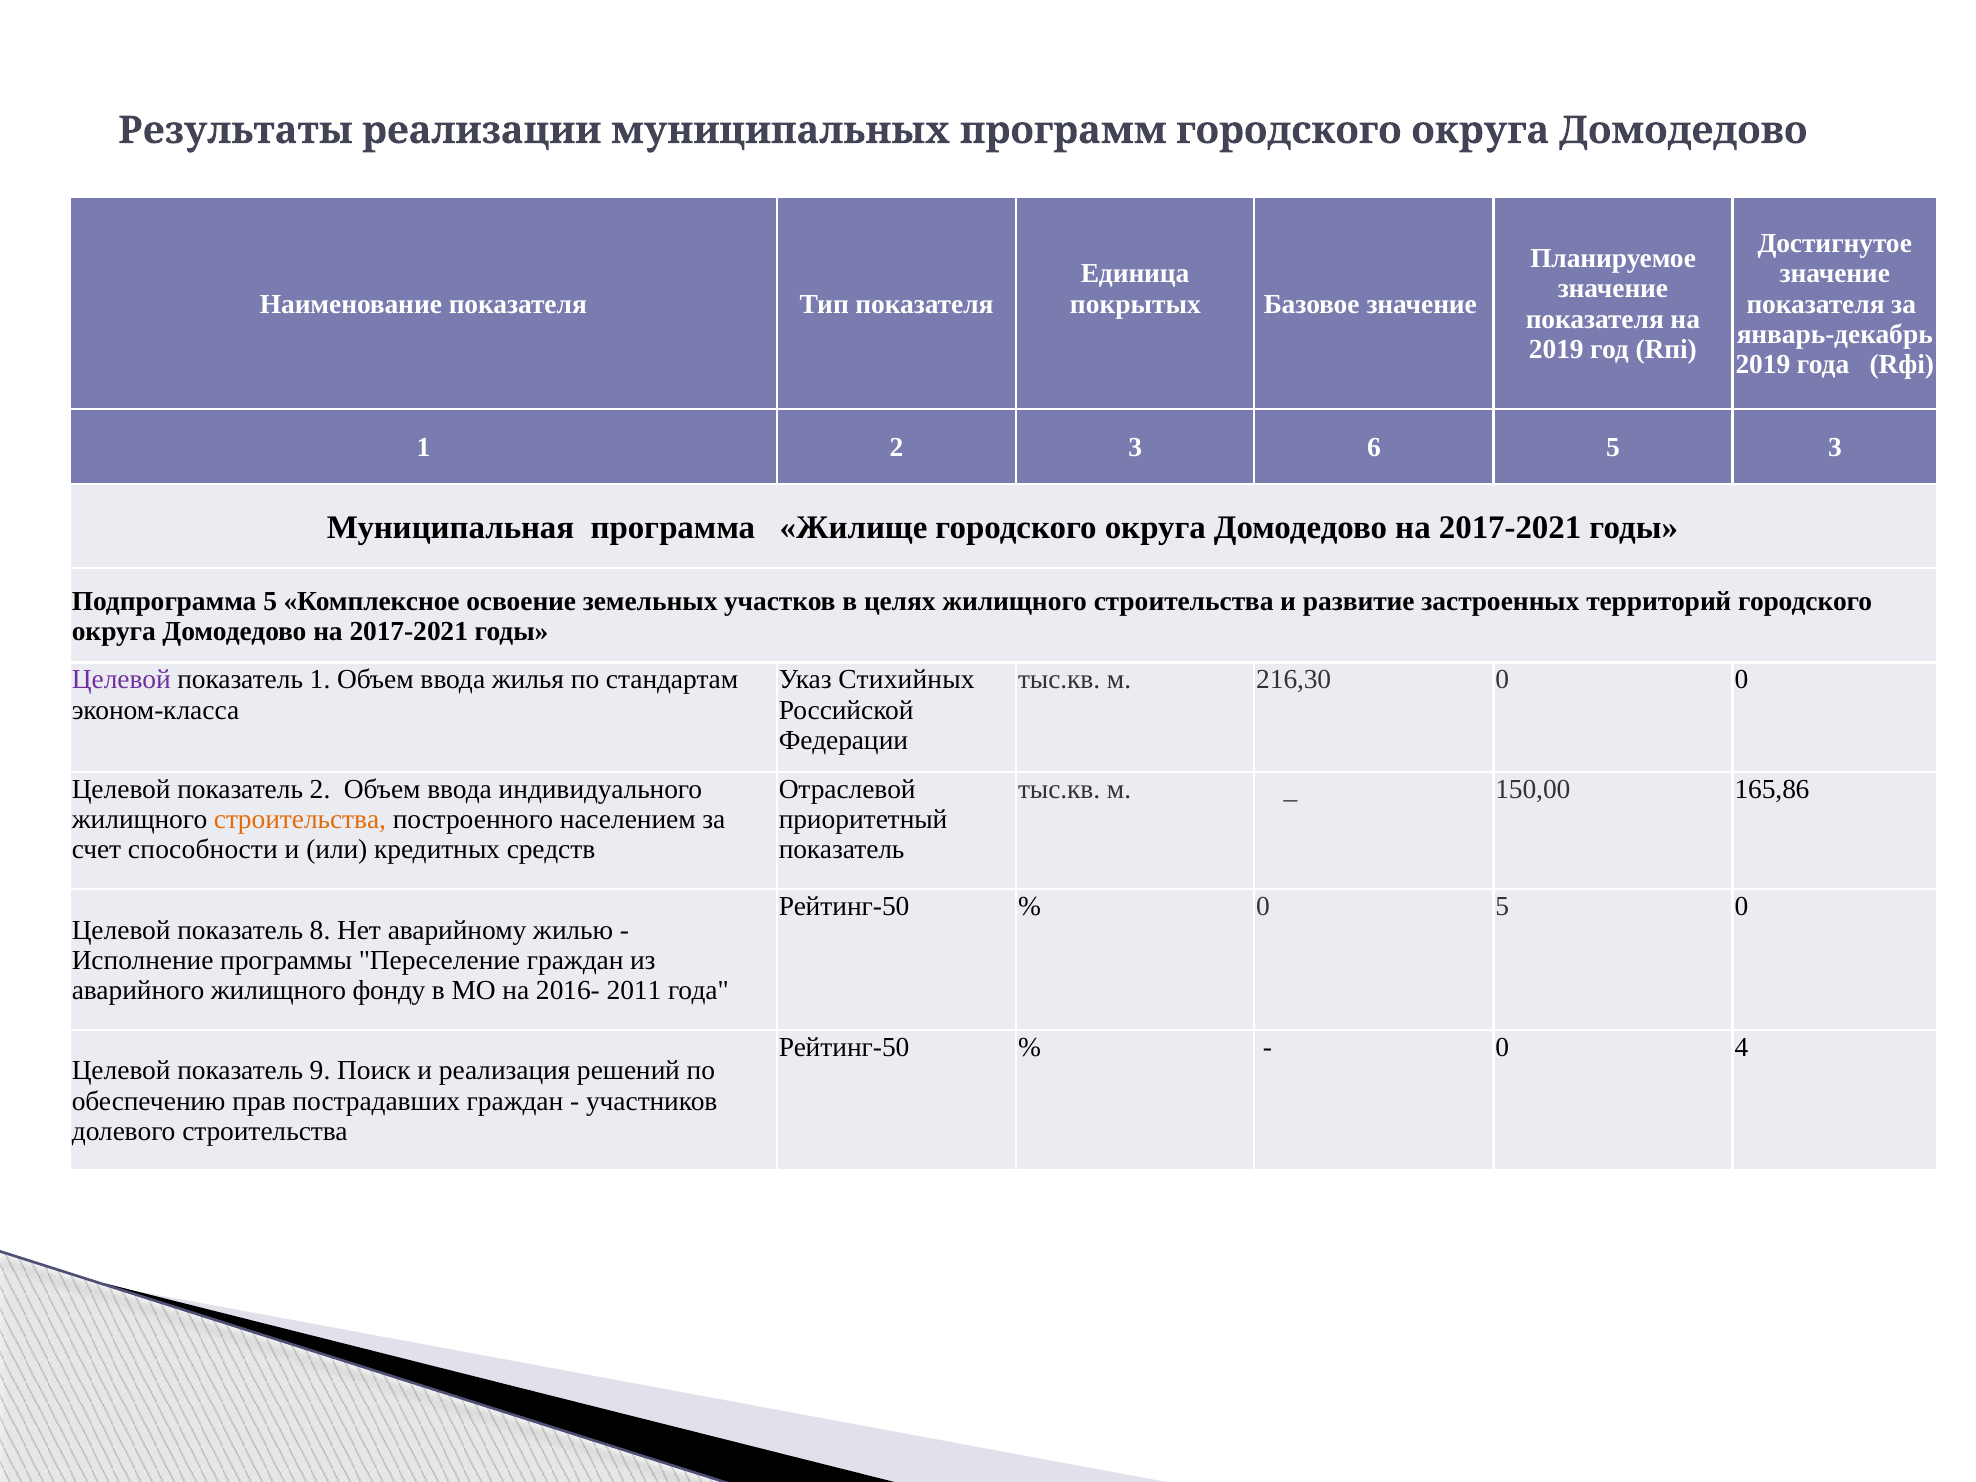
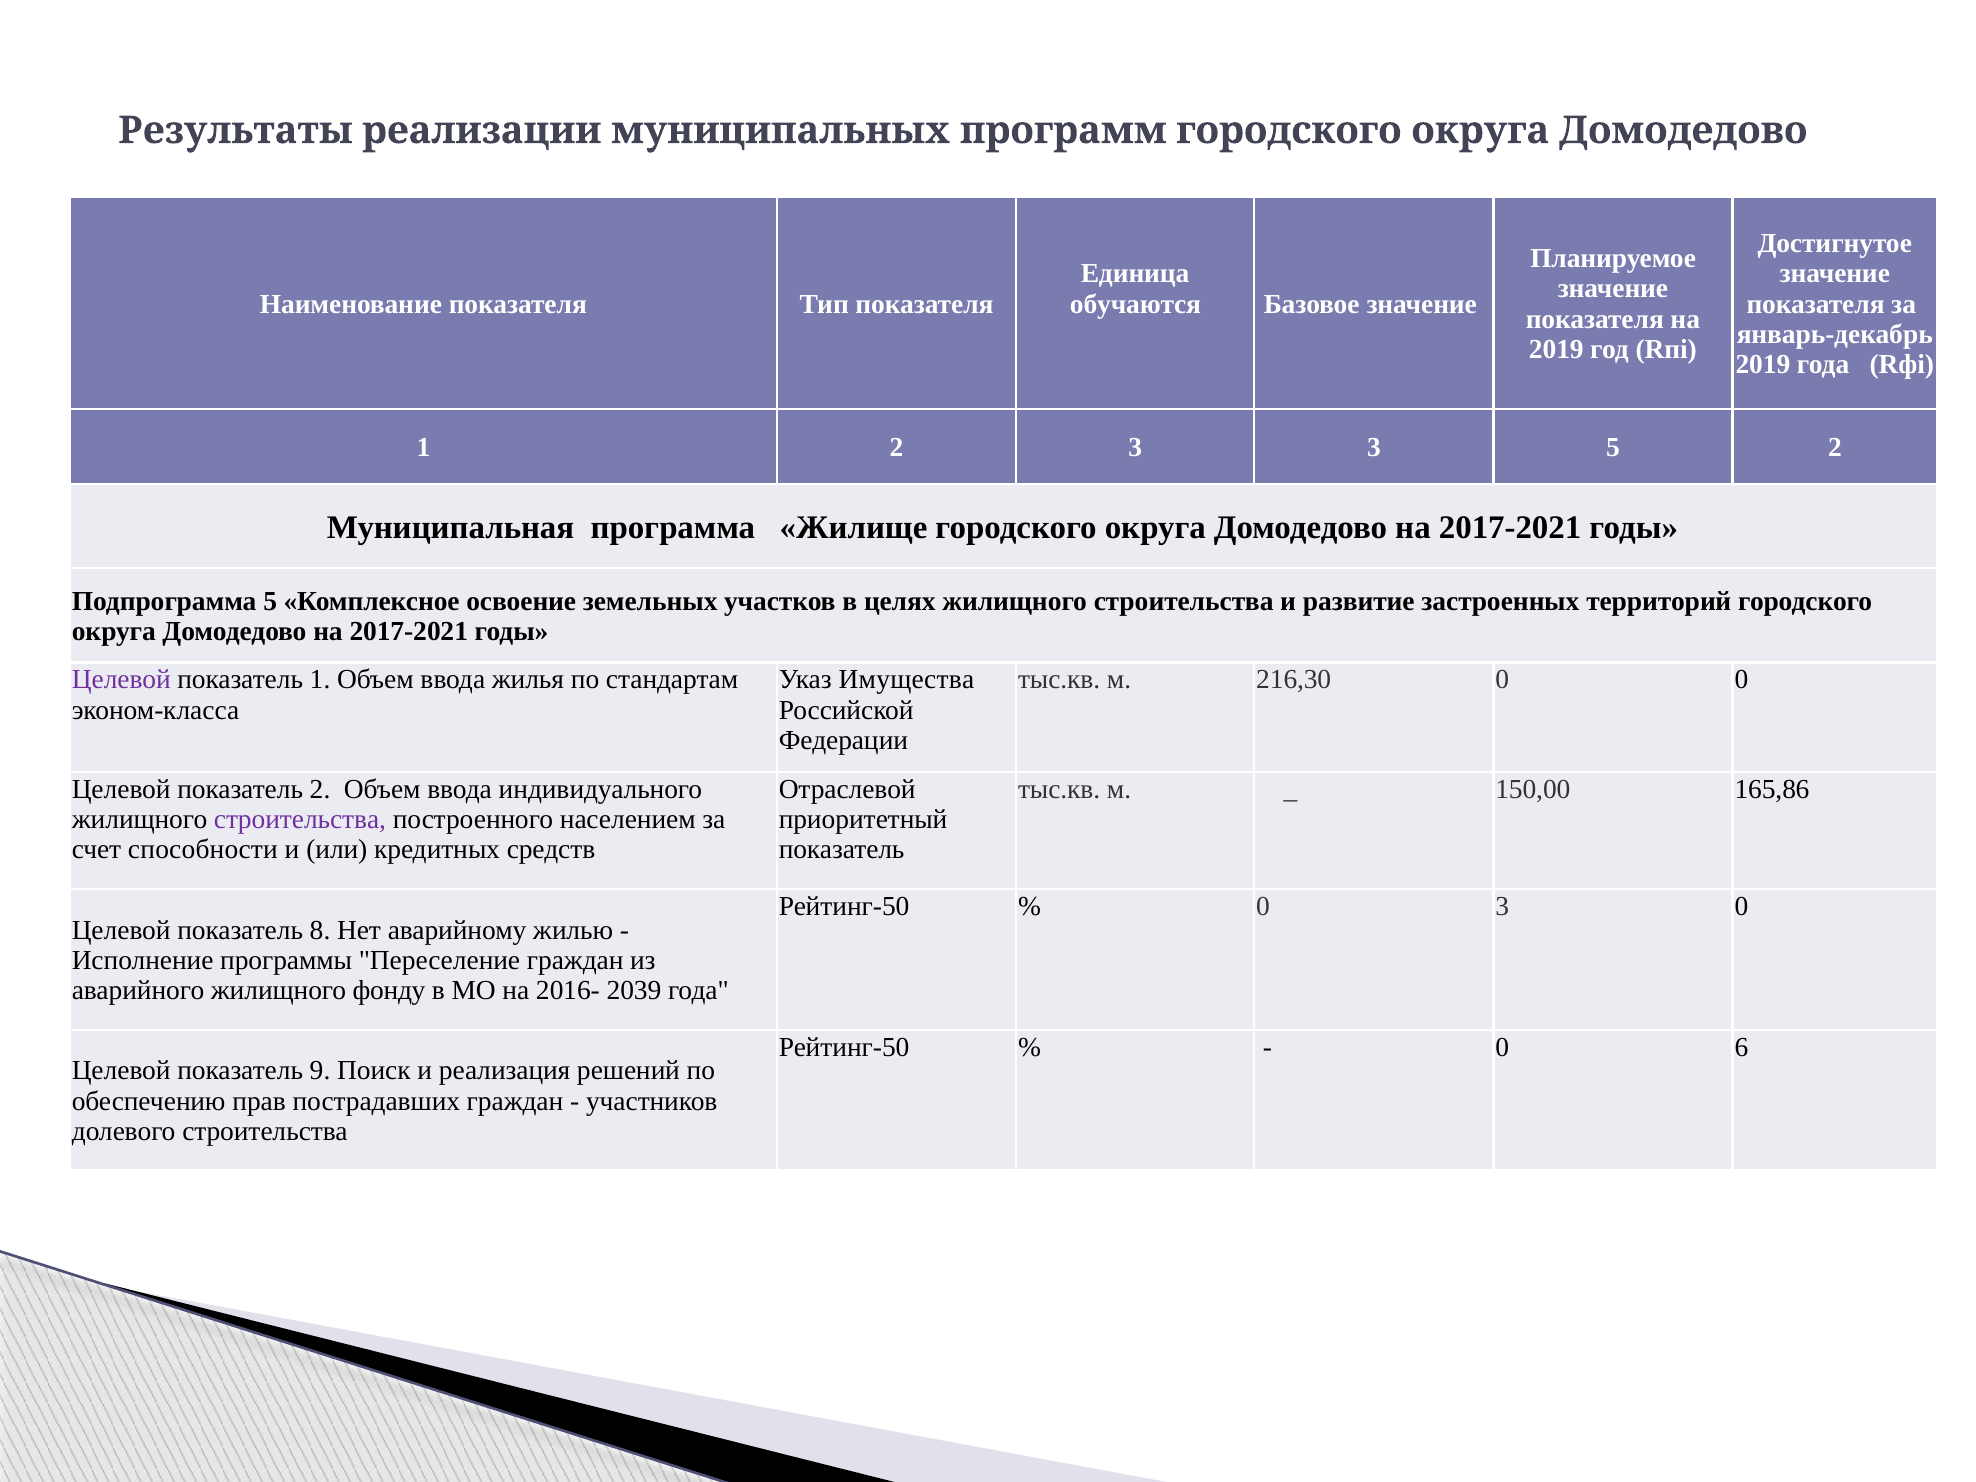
покрытых: покрытых -> обучаются
3 6: 6 -> 3
5 3: 3 -> 2
Стихийных: Стихийных -> Имущества
строительства at (300, 819) colour: orange -> purple
0 5: 5 -> 3
2011: 2011 -> 2039
4: 4 -> 6
